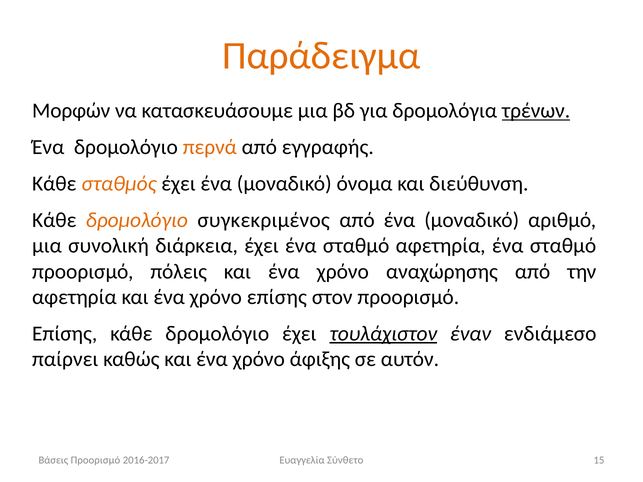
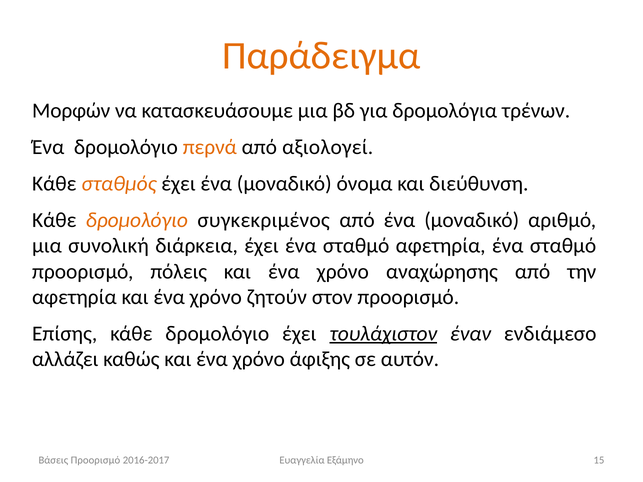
τρένων underline: present -> none
εγγραφής: εγγραφής -> αξιολογεί
χρόνο επίσης: επίσης -> ζητούν
παίρνει: παίρνει -> αλλάζει
Σύνθετο: Σύνθετο -> Εξάμηνο
